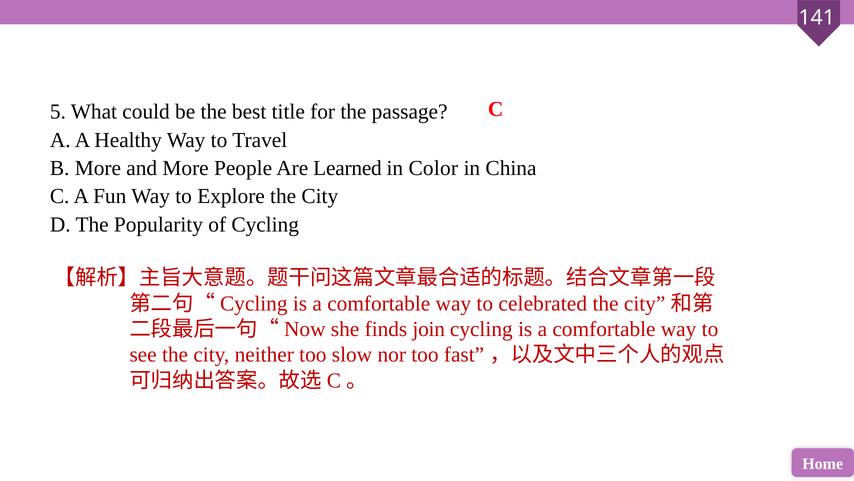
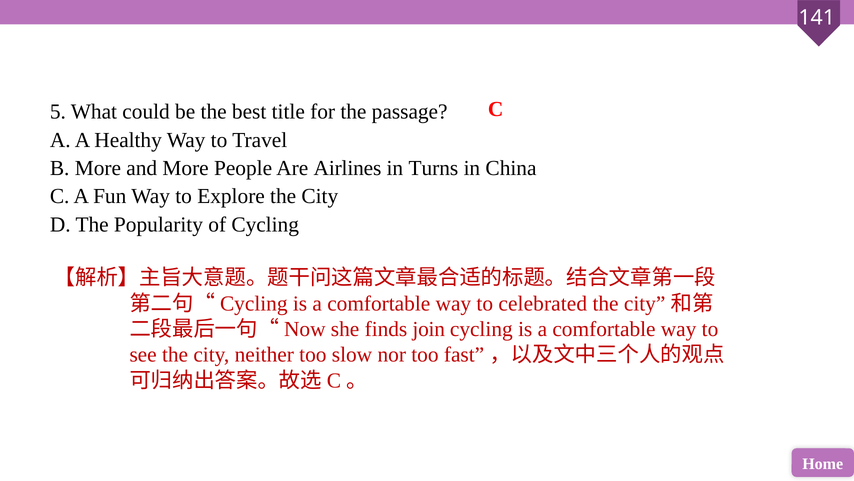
Learned: Learned -> Airlines
Color: Color -> Turns
